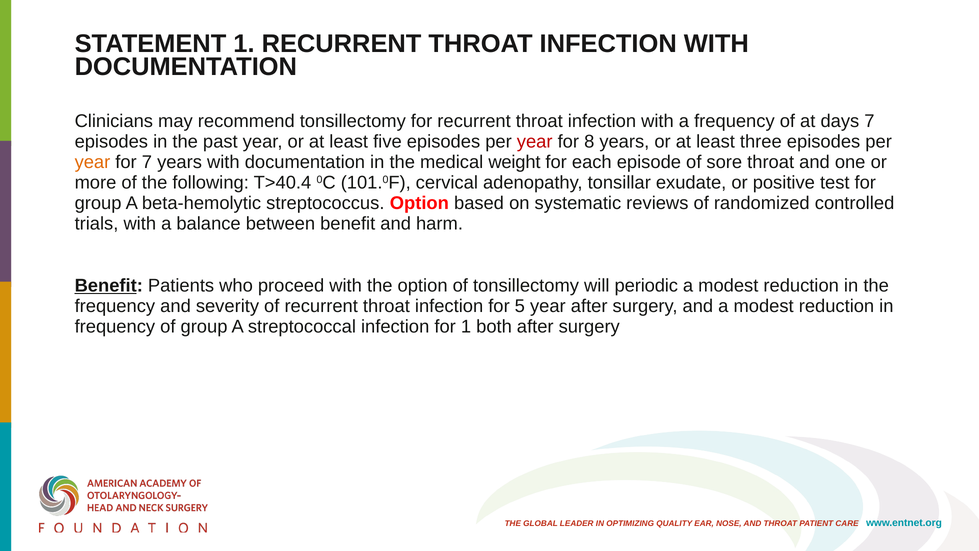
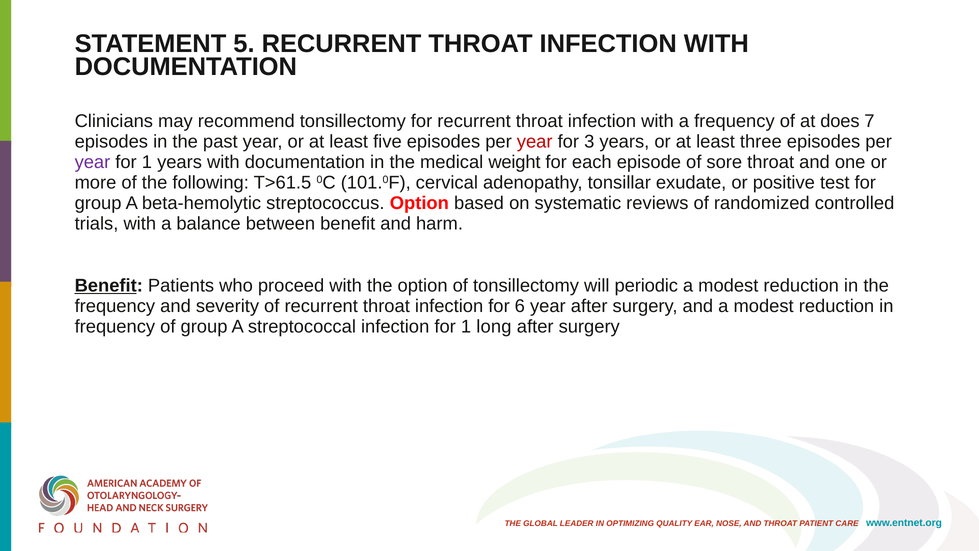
STATEMENT 1: 1 -> 5
days: days -> does
8: 8 -> 3
year at (92, 162) colour: orange -> purple
7 at (147, 162): 7 -> 1
T>40.4: T>40.4 -> T>61.5
5: 5 -> 6
both: both -> long
